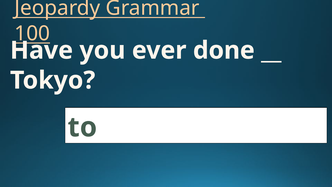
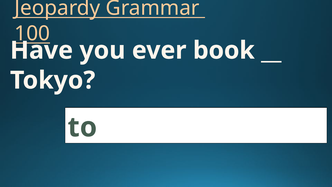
done: done -> book
